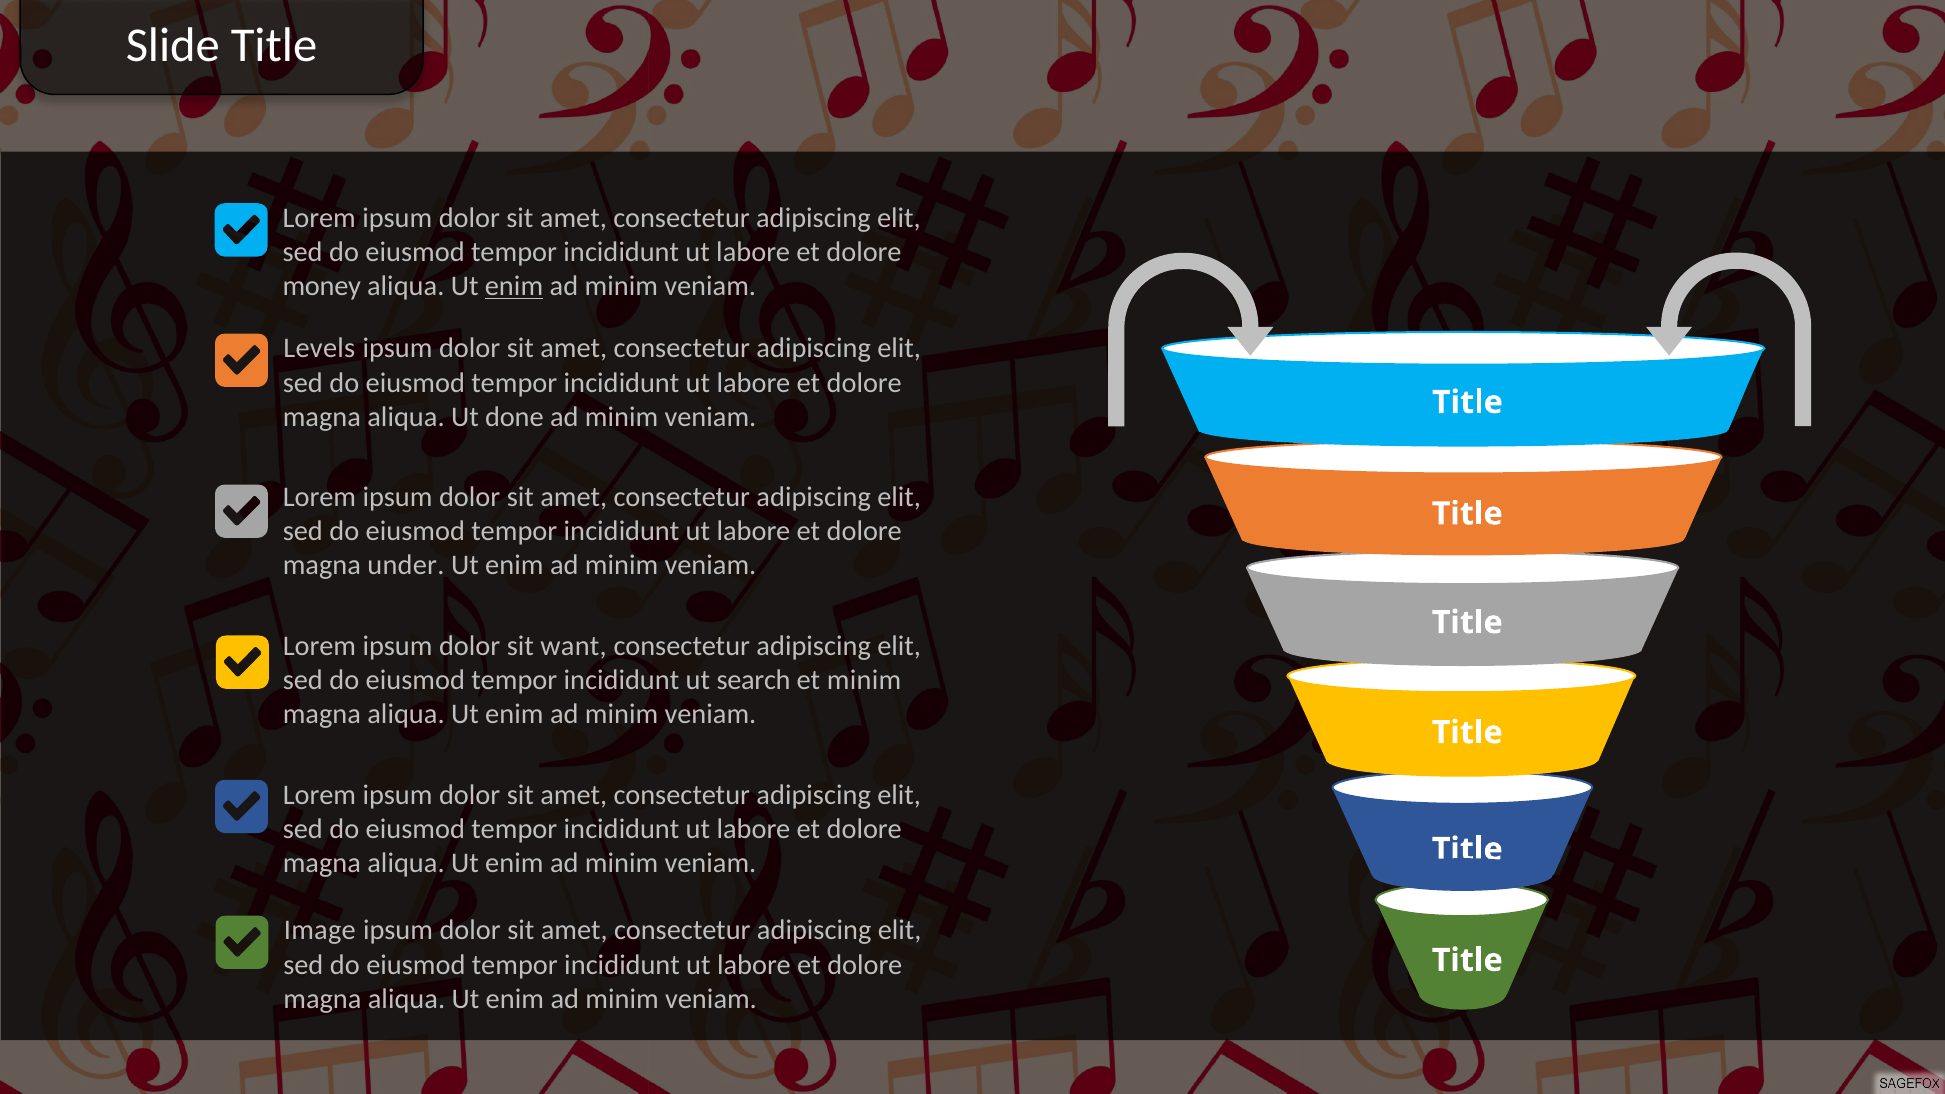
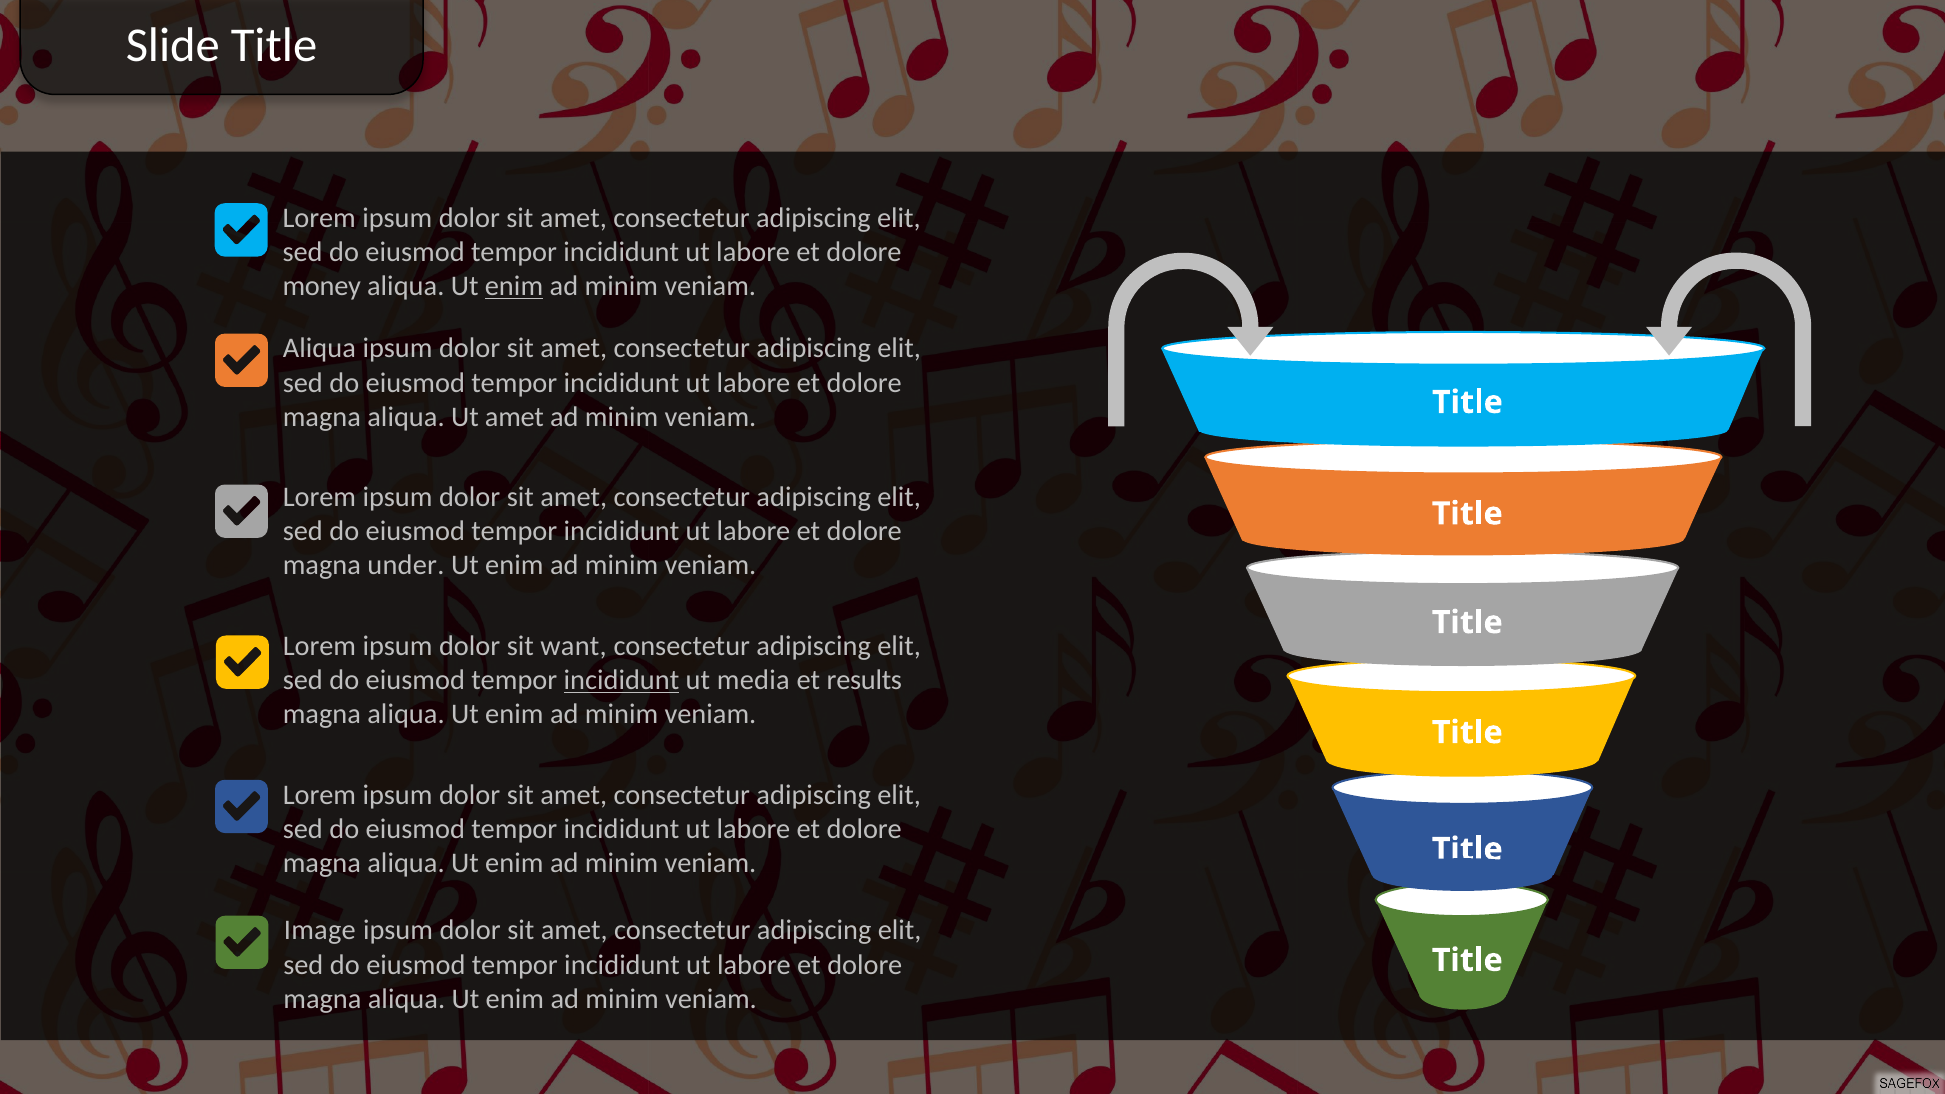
Levels at (319, 349): Levels -> Aliqua
Ut done: done -> amet
incididunt at (622, 680) underline: none -> present
search: search -> media
et minim: minim -> results
